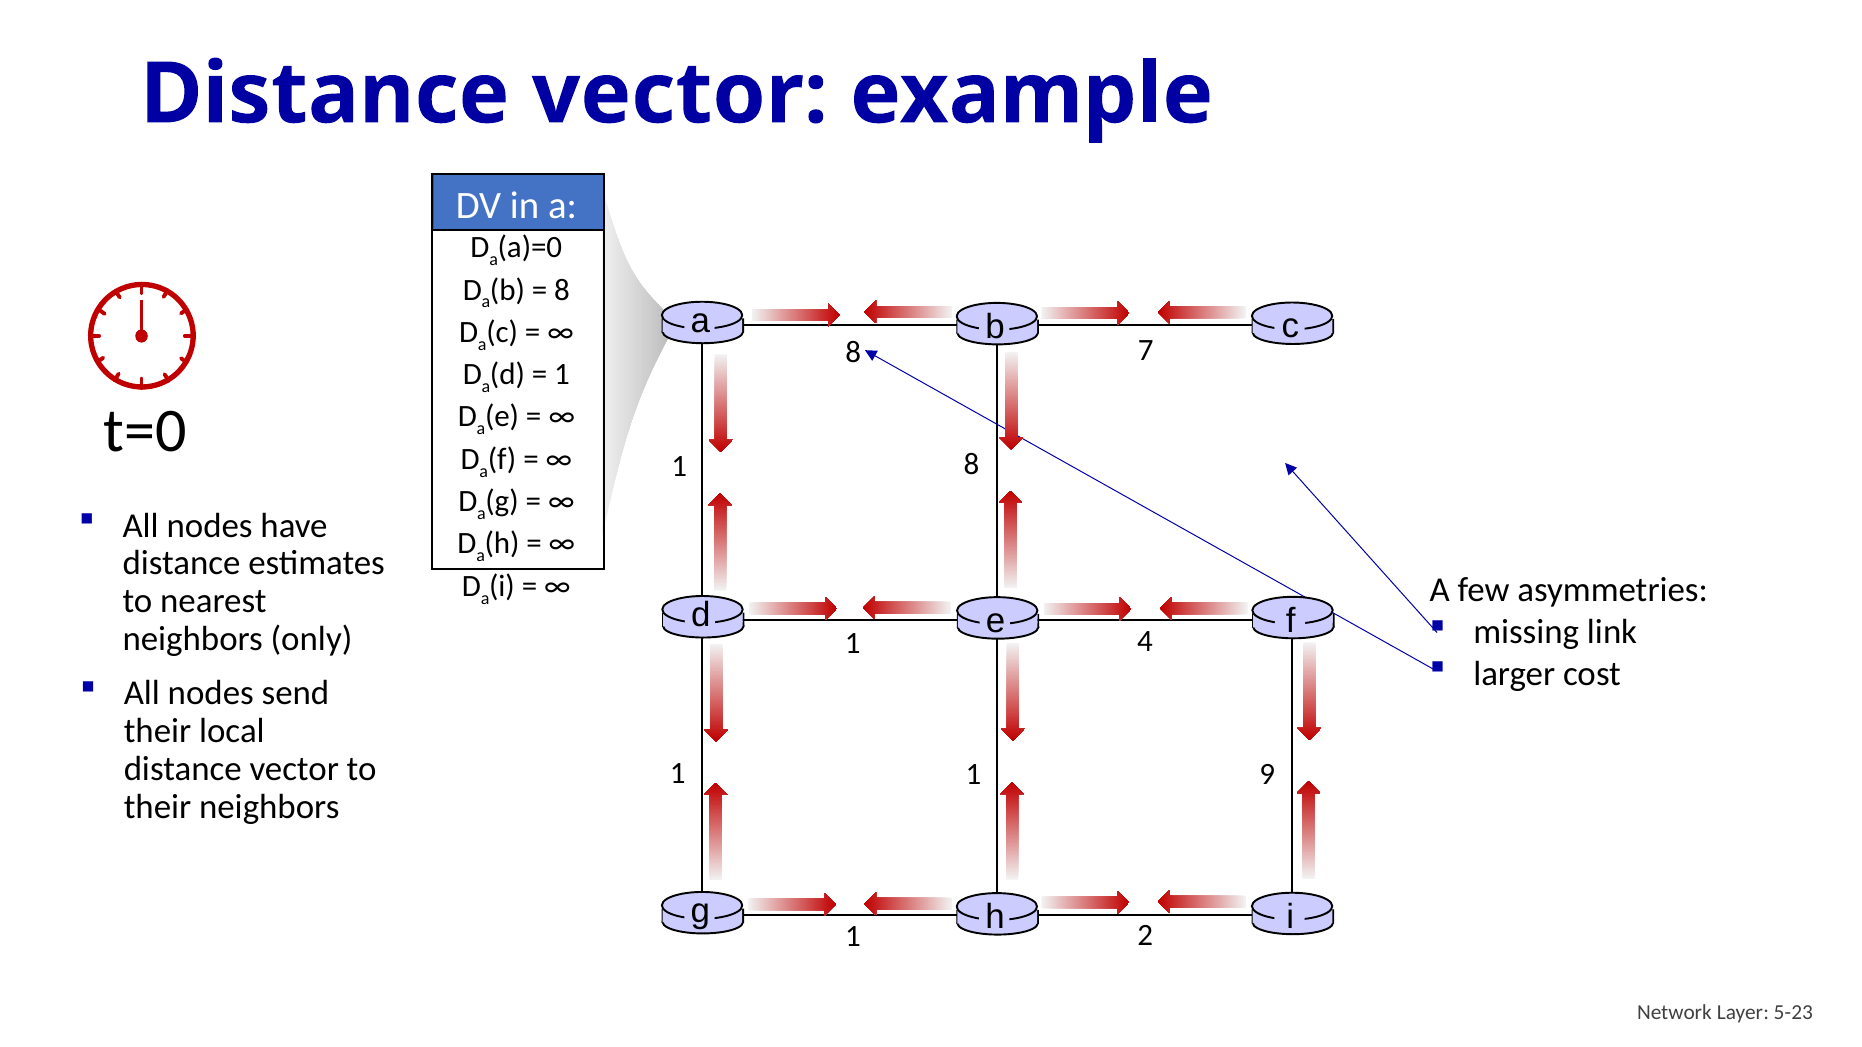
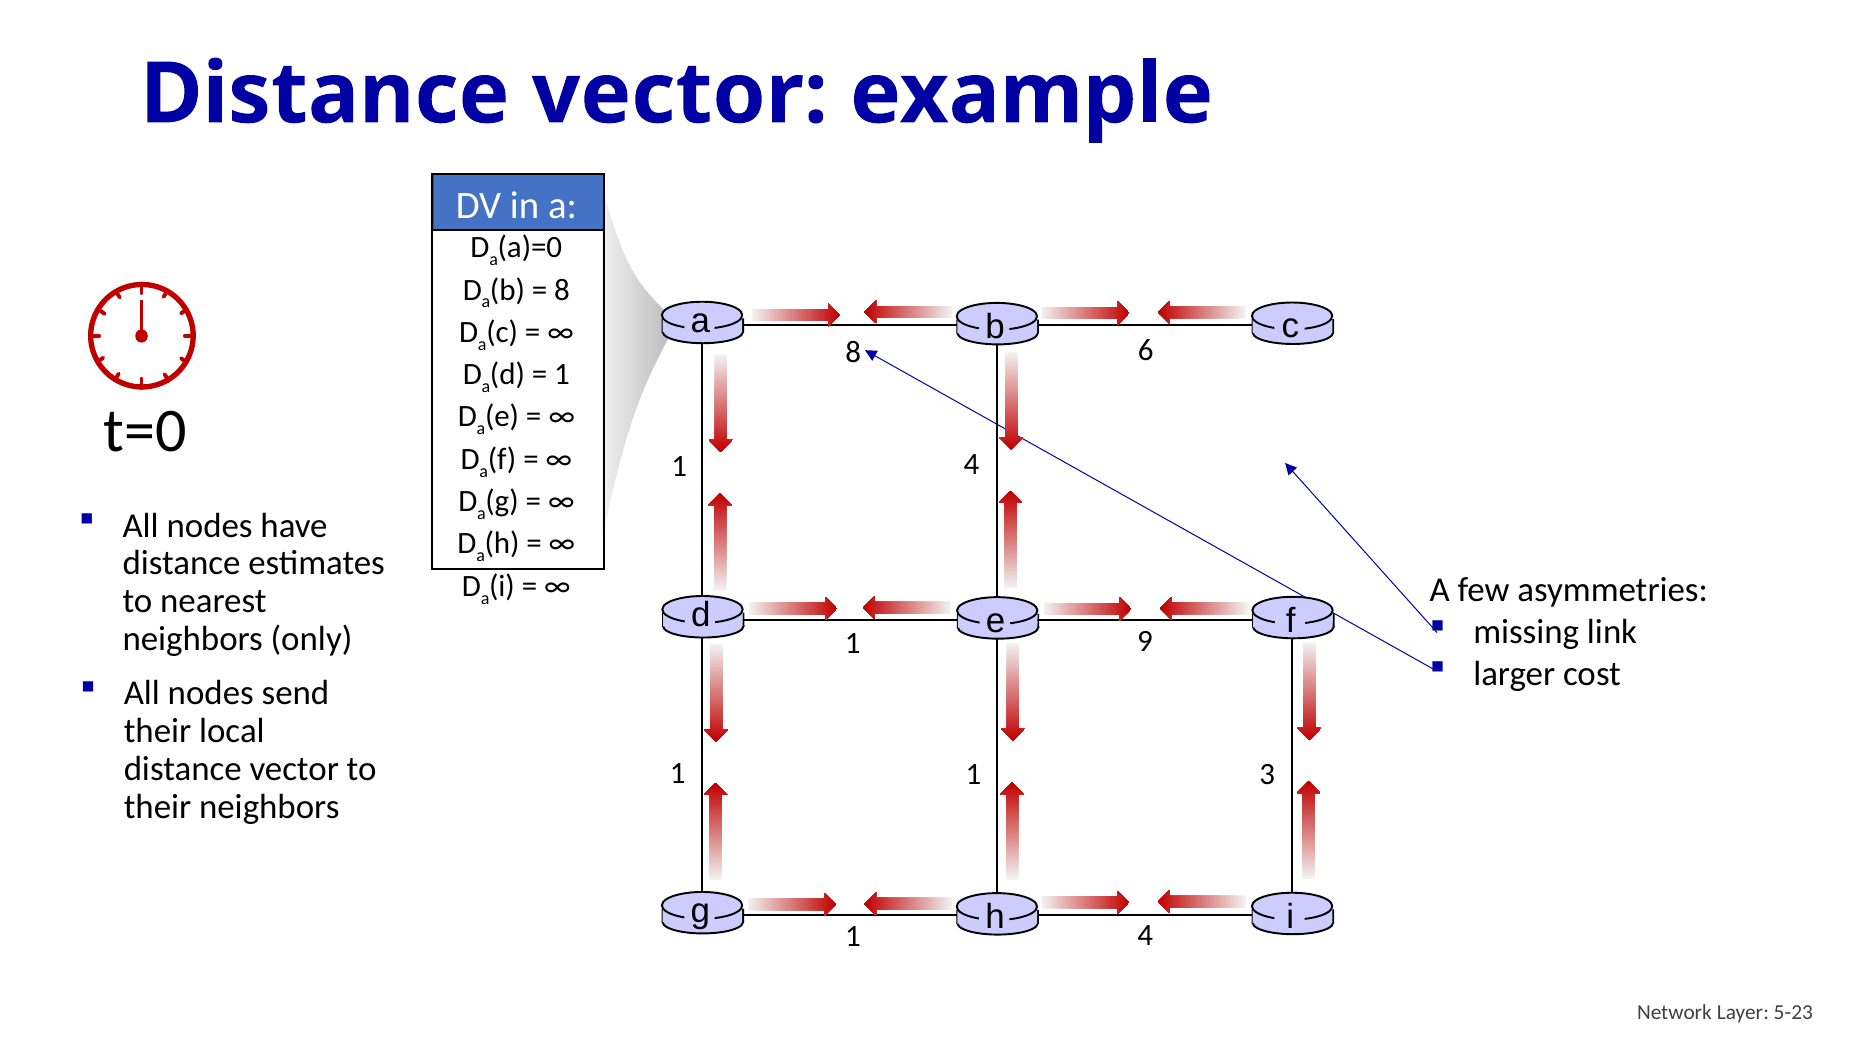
7: 7 -> 6
8 at (971, 465): 8 -> 4
4: 4 -> 9
9: 9 -> 3
2 at (1145, 935): 2 -> 4
